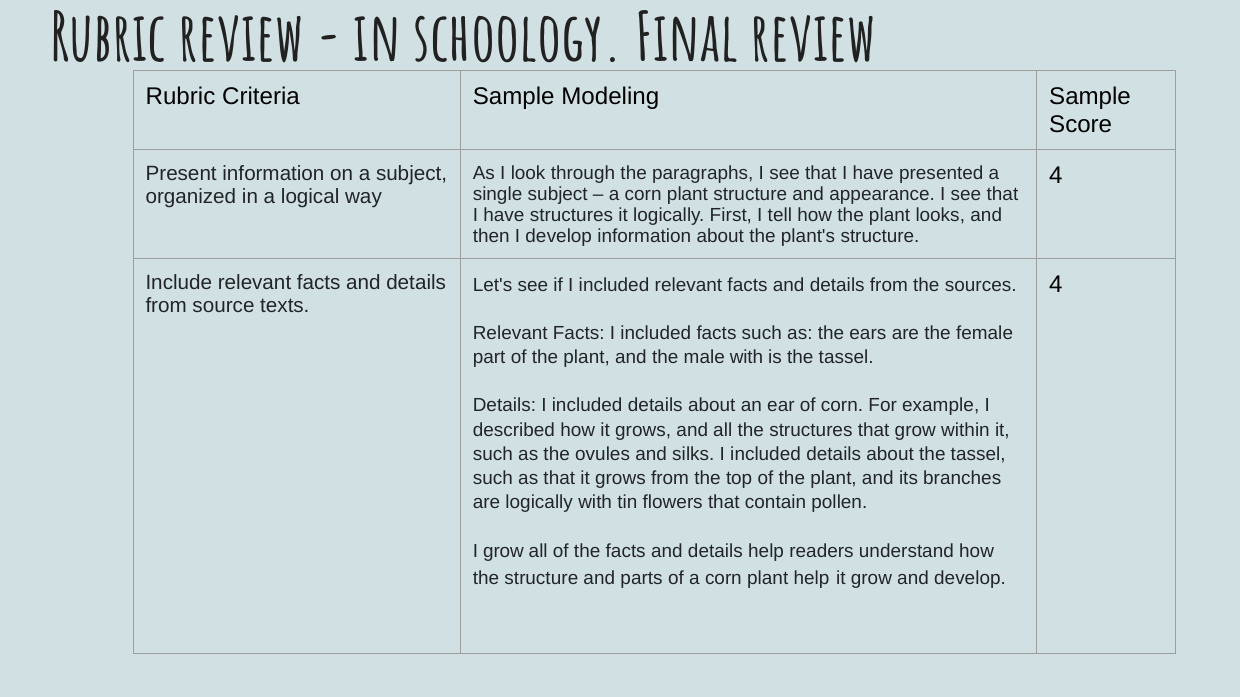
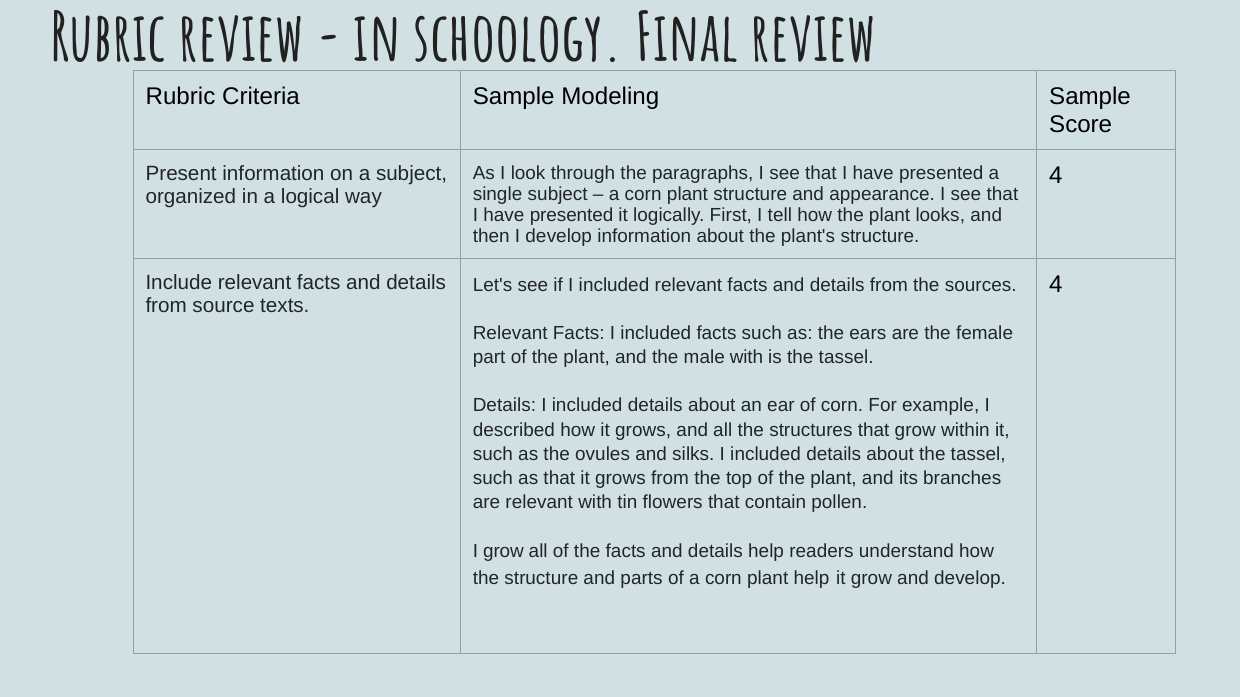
structures at (571, 215): structures -> presented
are logically: logically -> relevant
